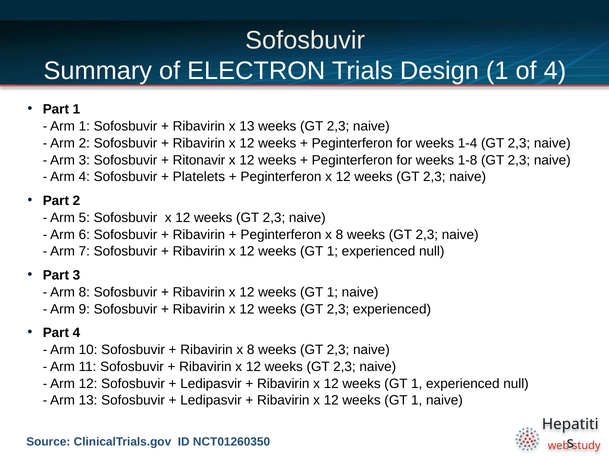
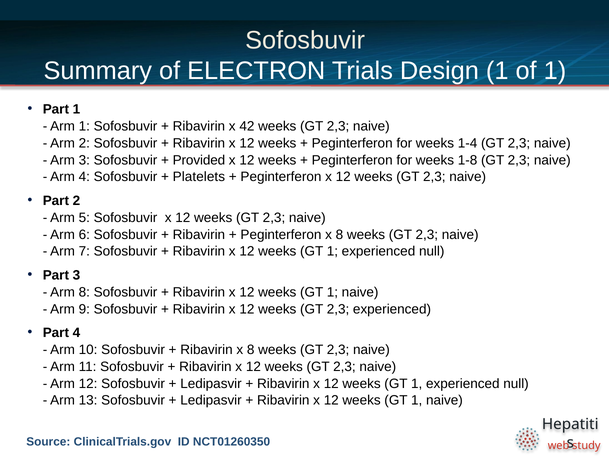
of 4: 4 -> 1
x 13: 13 -> 42
Ritonavir: Ritonavir -> Provided
